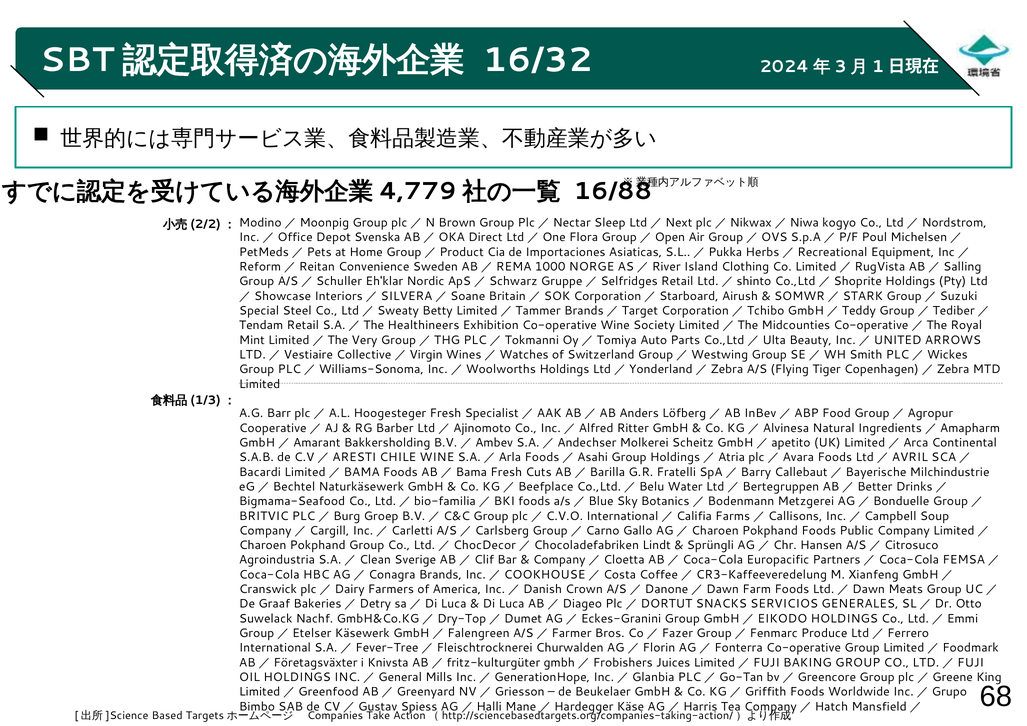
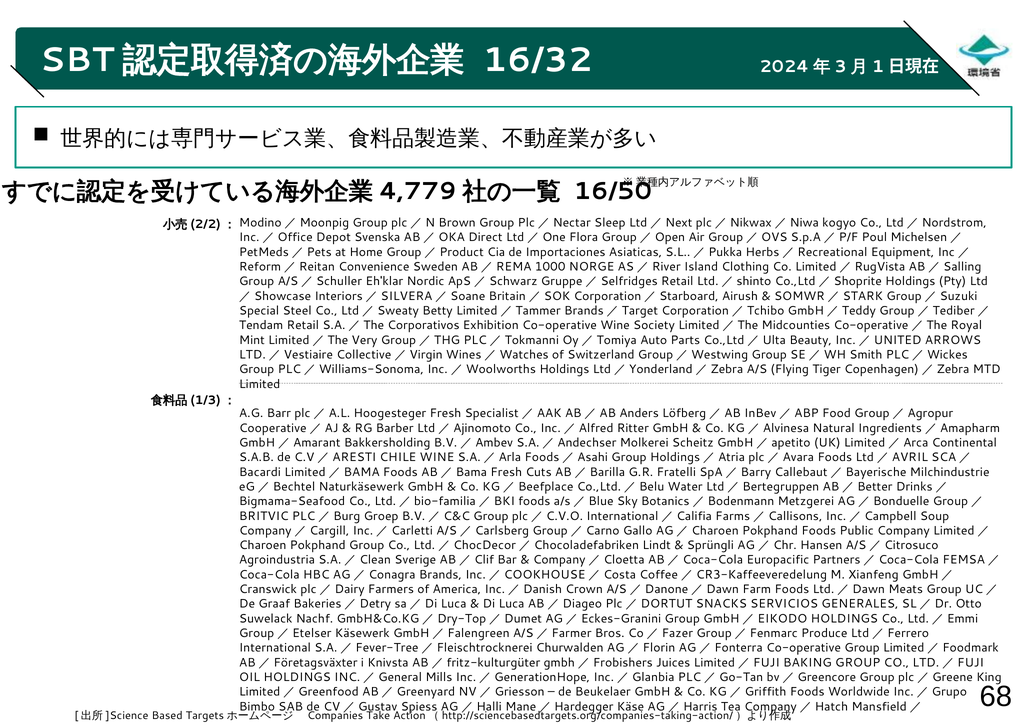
16/88: 16/88 -> 16/50
Healthineers: Healthineers -> Corporativos
